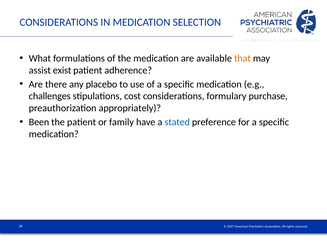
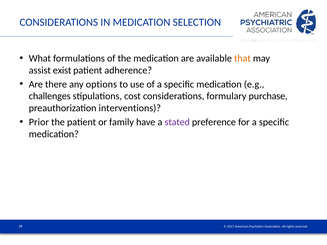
placebo: placebo -> options
appropriately: appropriately -> interventions
Been: Been -> Prior
stated colour: blue -> purple
